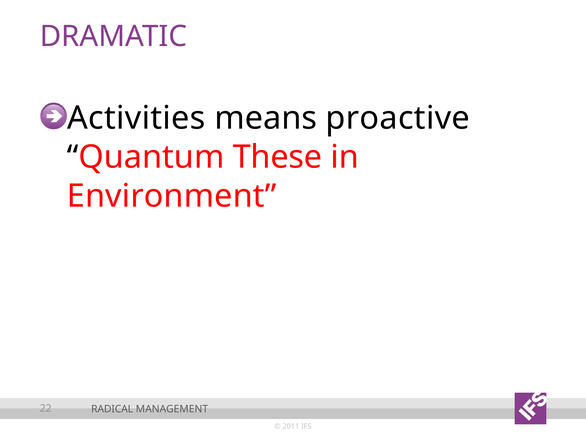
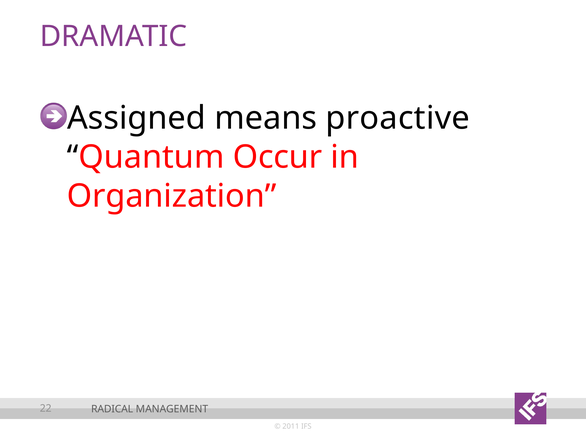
Activities: Activities -> Assigned
These: These -> Occur
Environment: Environment -> Organization
